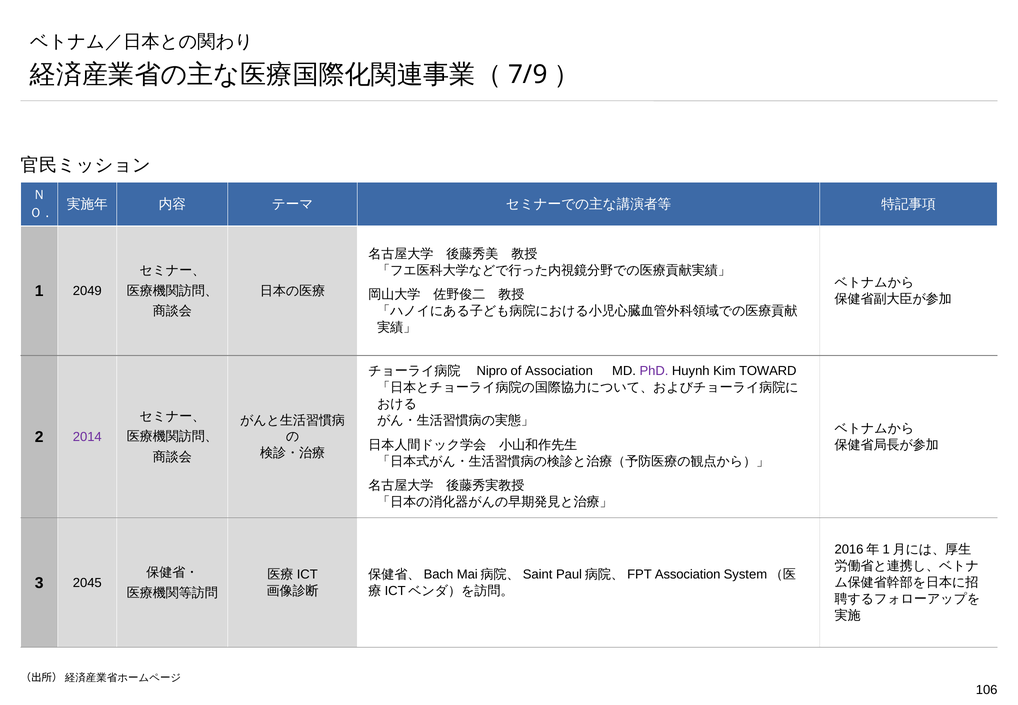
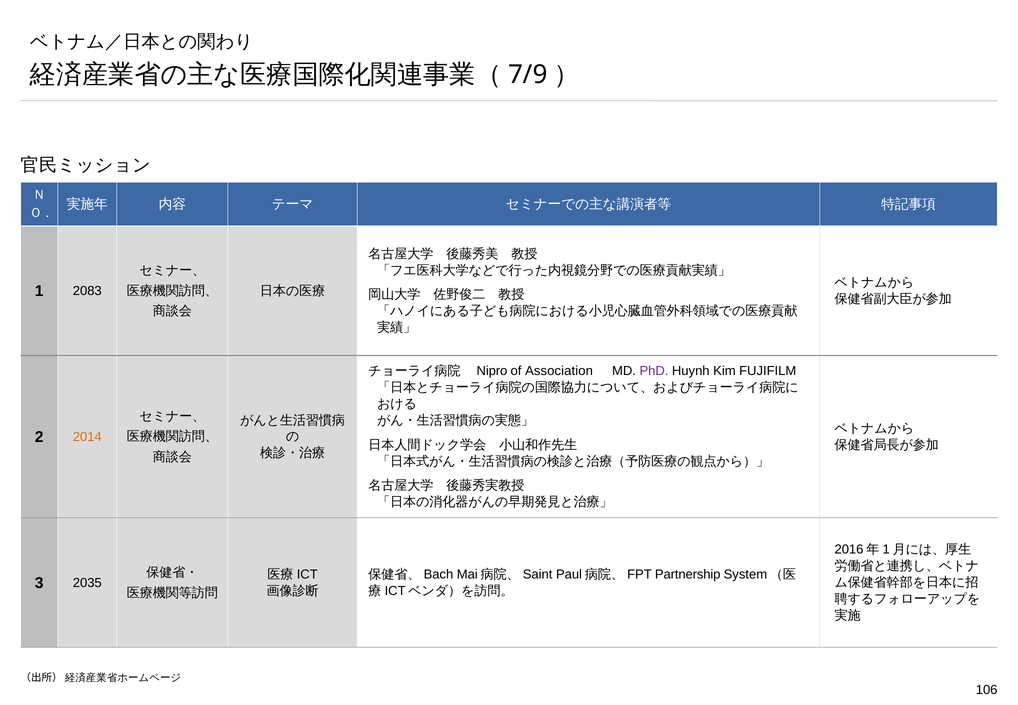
2049: 2049 -> 2083
TOWARD: TOWARD -> FUJIFILM
2014 colour: purple -> orange
Association at (688, 574): Association -> Partnership
2045: 2045 -> 2035
